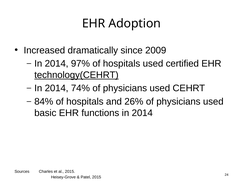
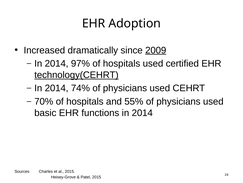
2009 underline: none -> present
84%: 84% -> 70%
26%: 26% -> 55%
